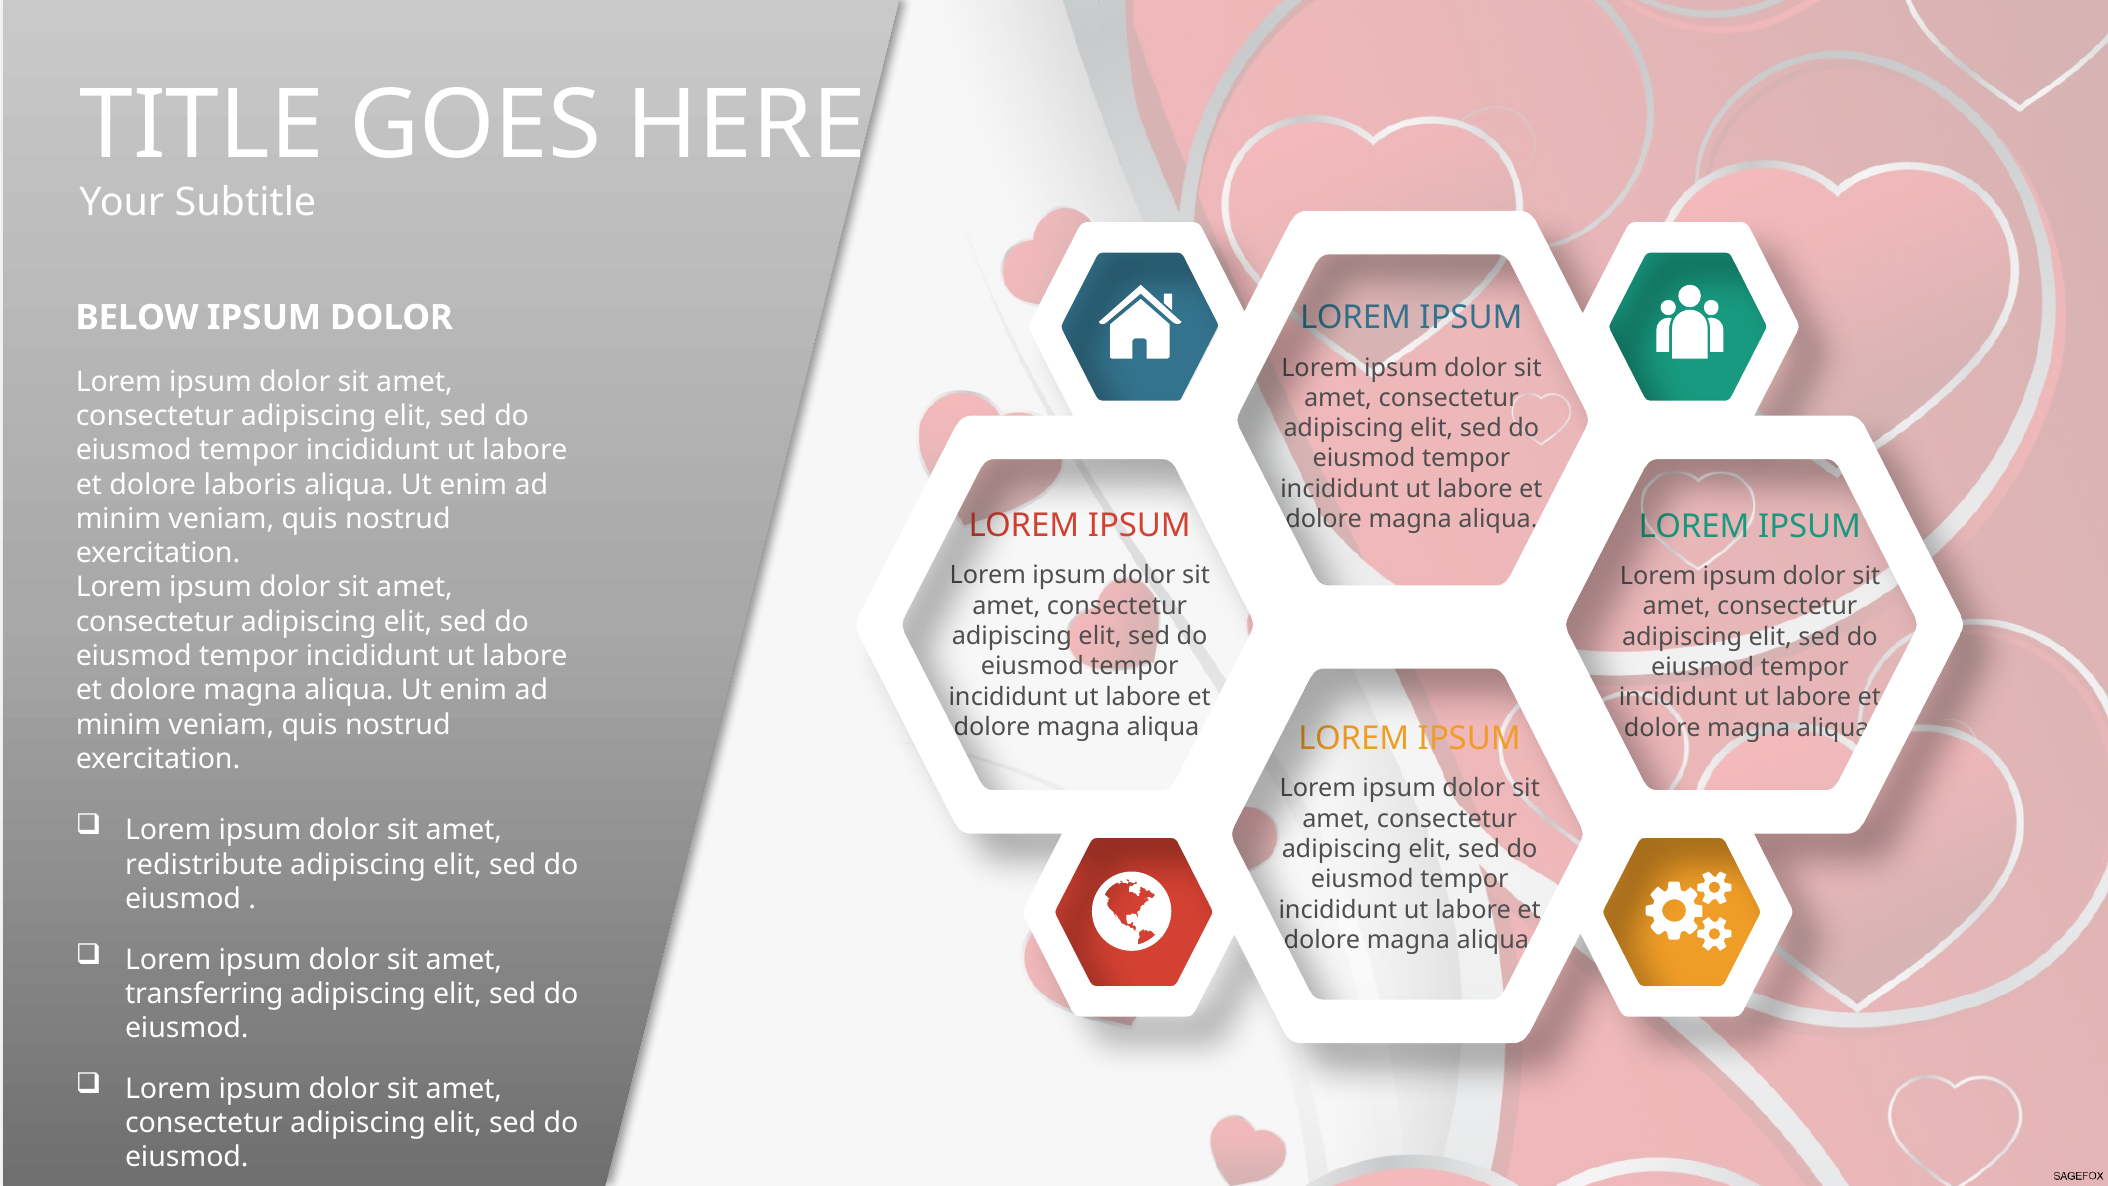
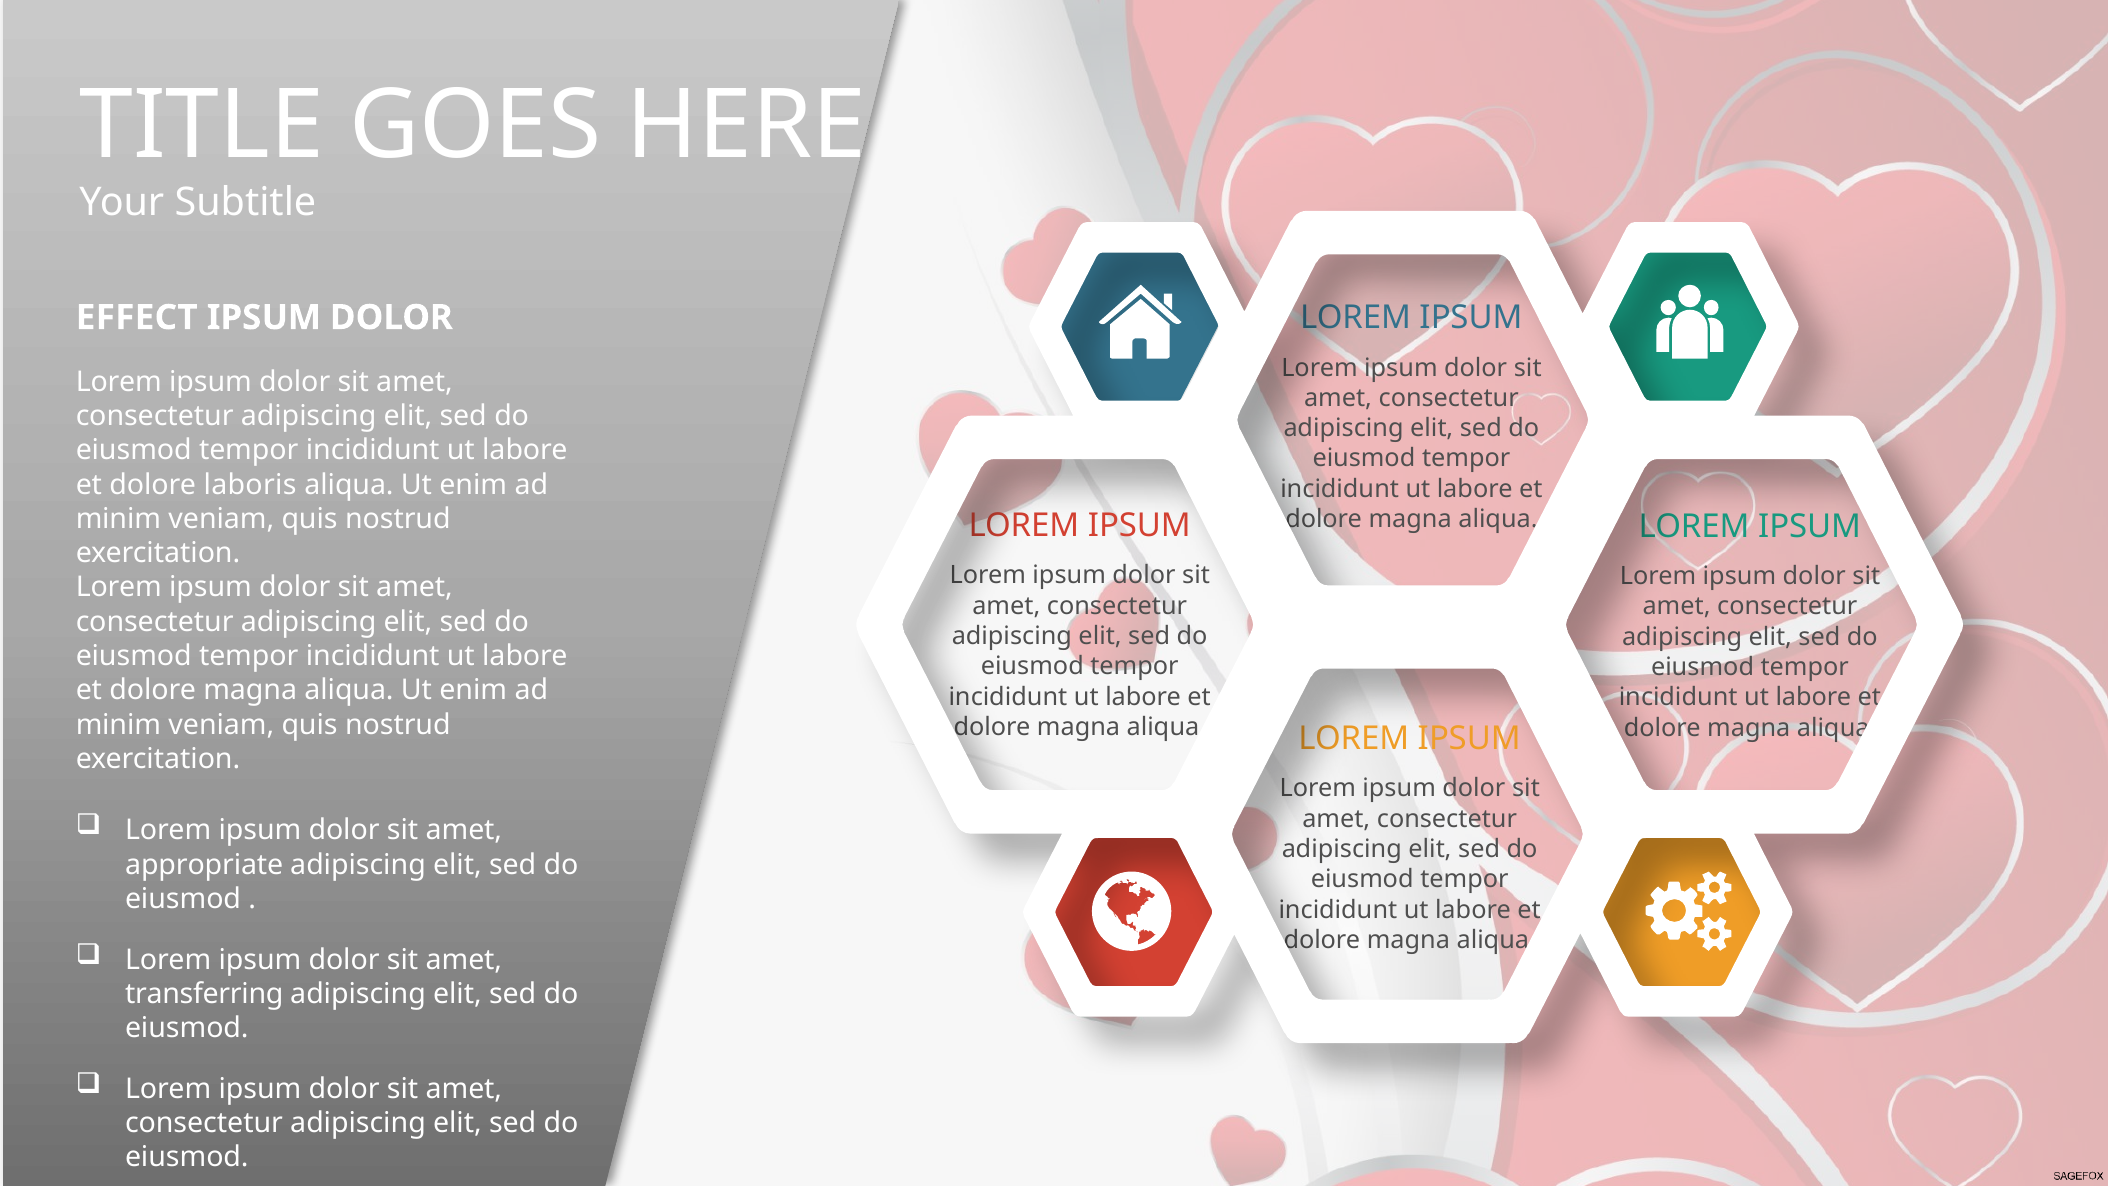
BELOW: BELOW -> EFFECT
redistribute: redistribute -> appropriate
